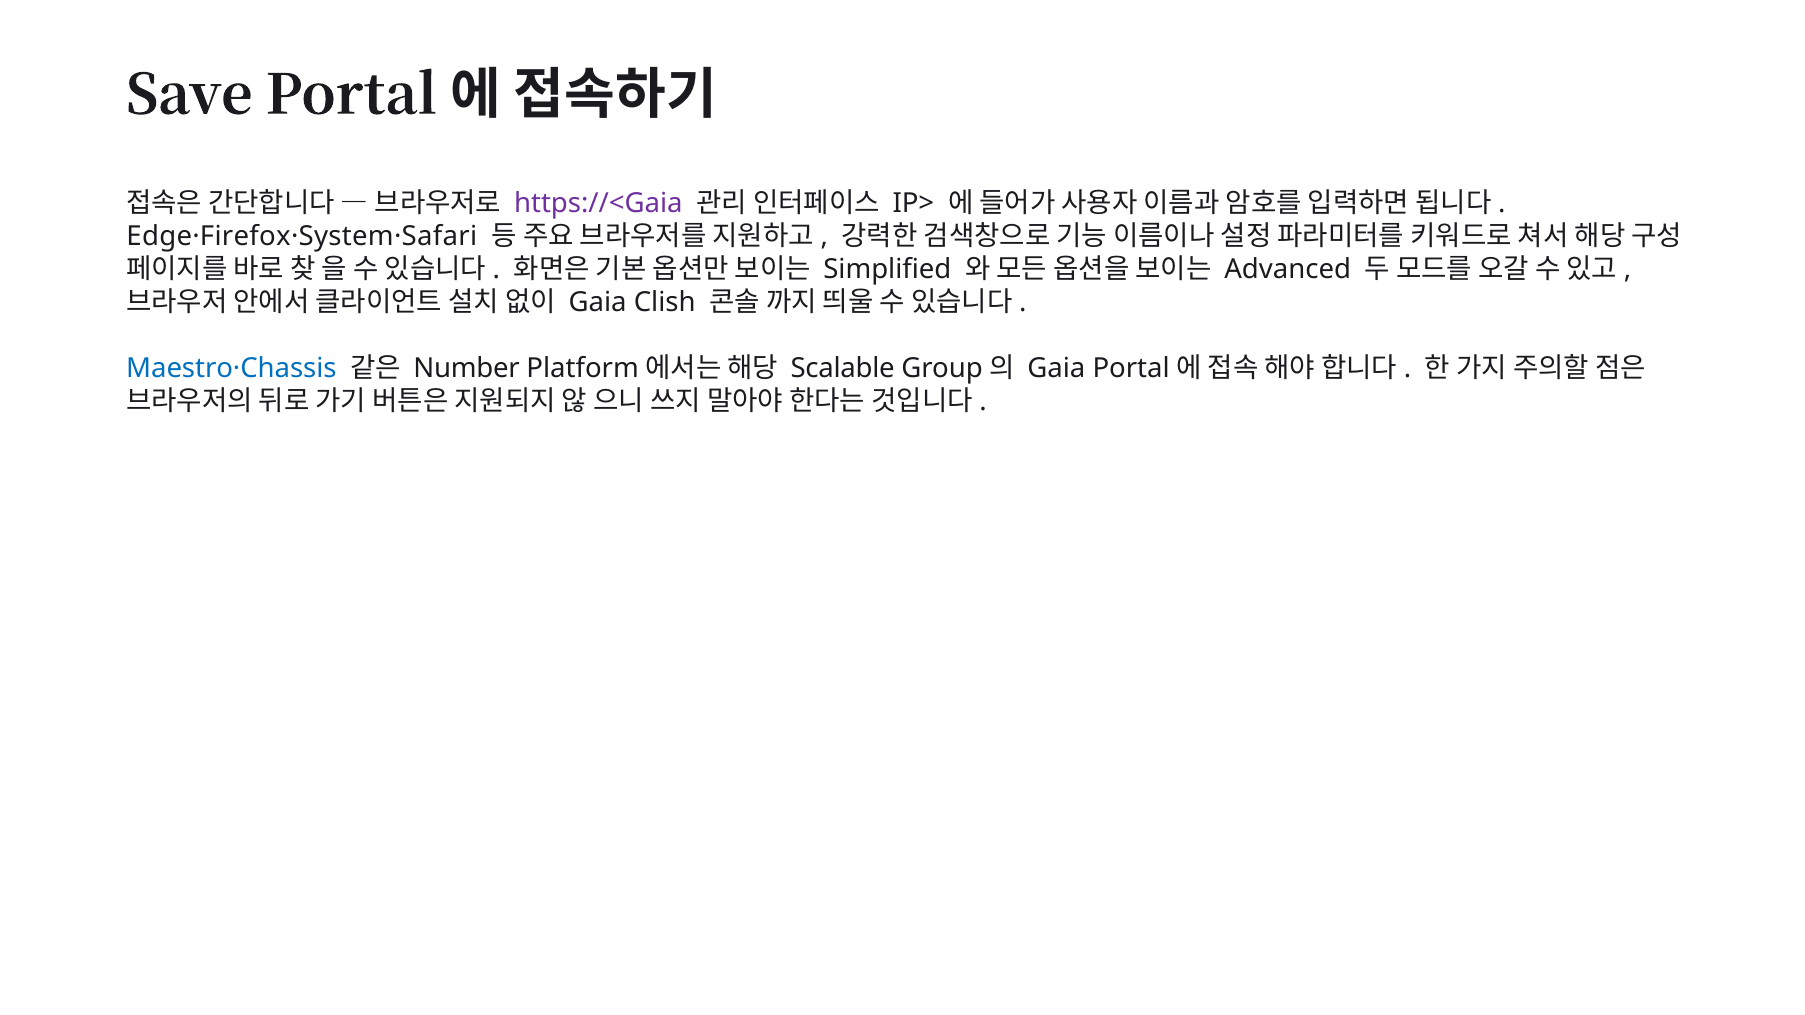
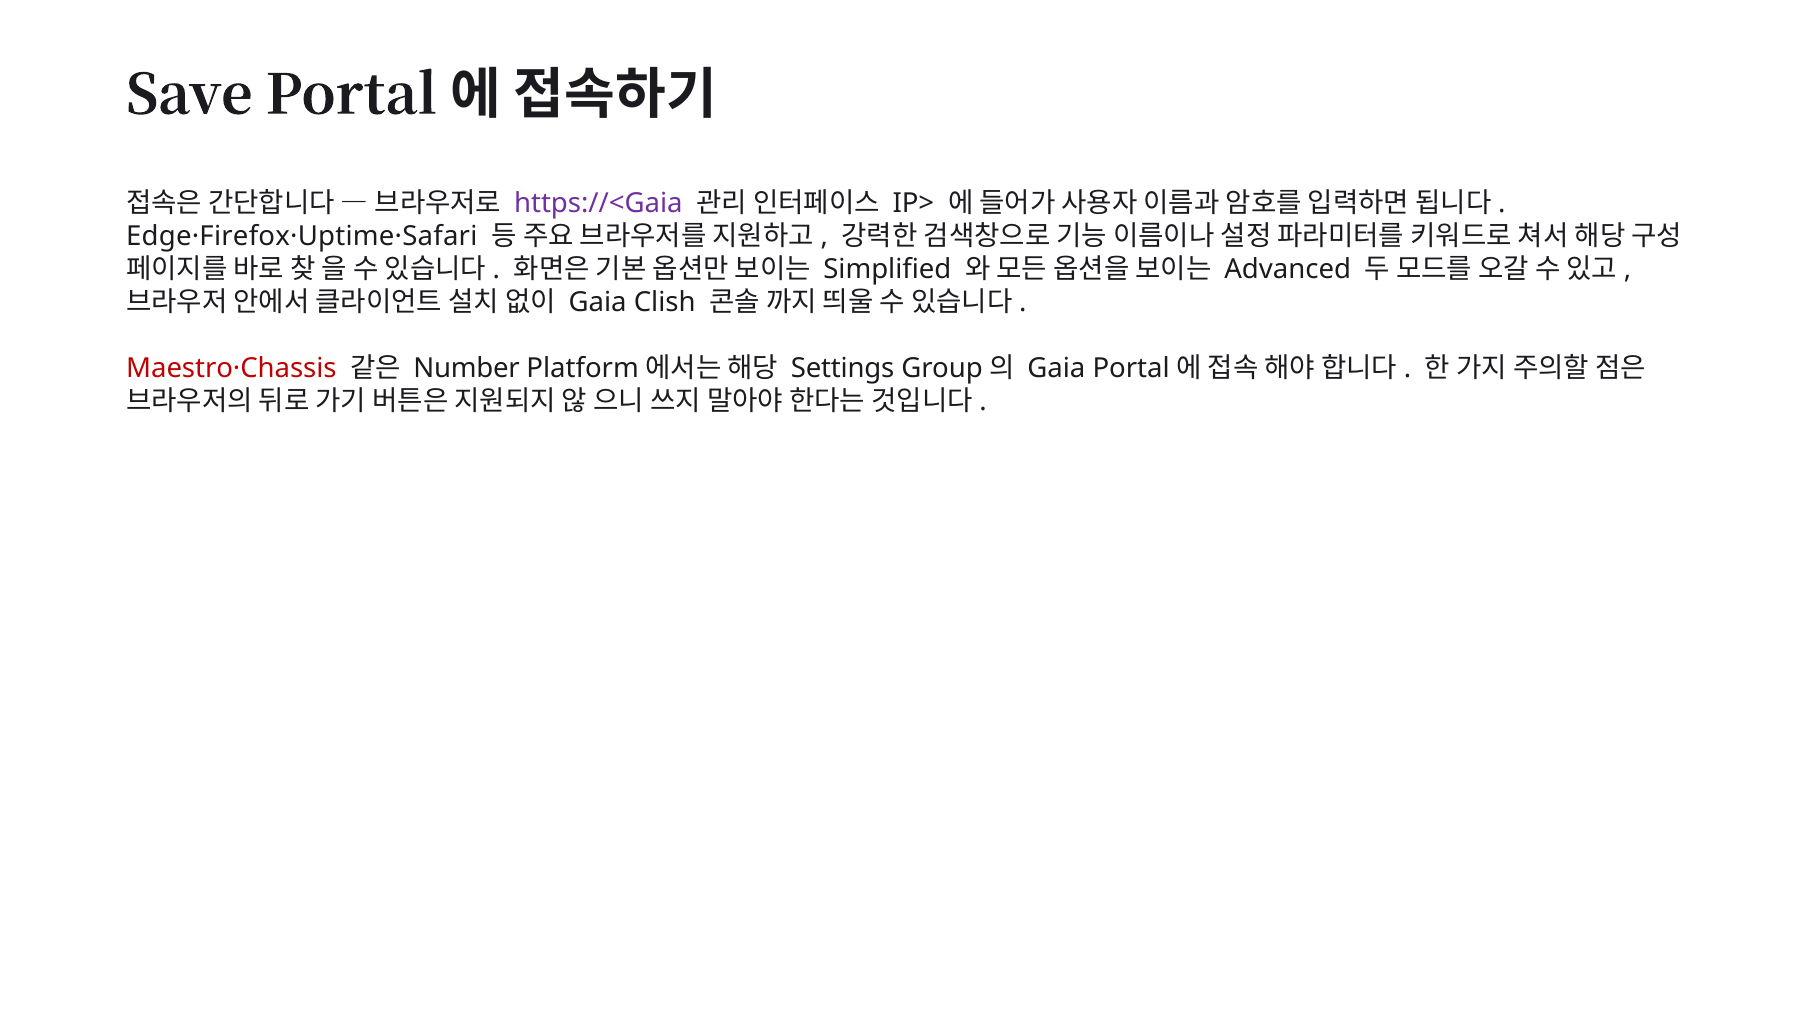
Edge·Firefox·System·Safari: Edge·Firefox·System·Safari -> Edge·Firefox·Uptime·Safari
Maestro·Chassis colour: blue -> red
Scalable: Scalable -> Settings
